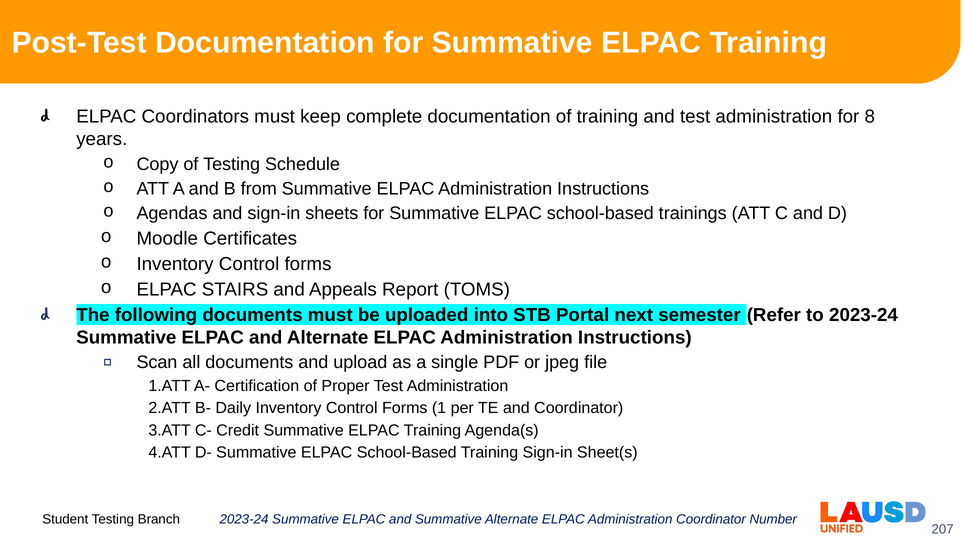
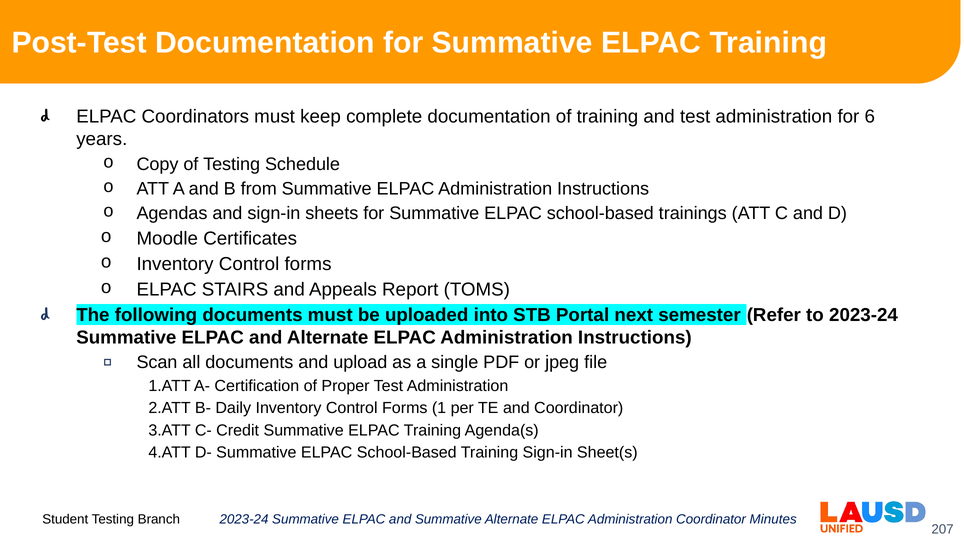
8: 8 -> 6
Number: Number -> Minutes
